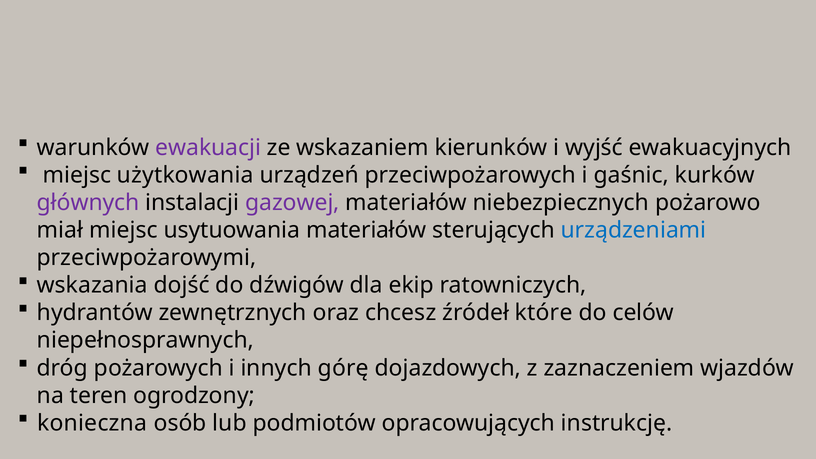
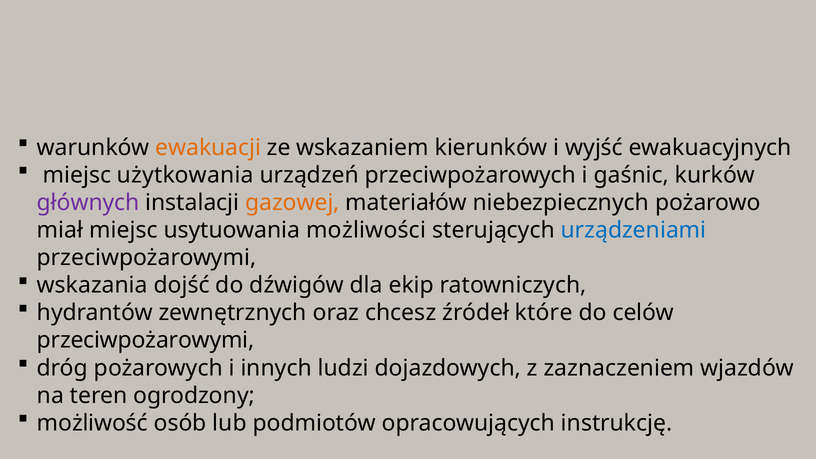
ewakuacji colour: purple -> orange
gazowej colour: purple -> orange
usytuowania materiałów: materiałów -> możliwości
niepełnosprawnych at (145, 340): niepełnosprawnych -> przeciwpożarowymi
górę: górę -> ludzi
konieczna: konieczna -> możliwość
